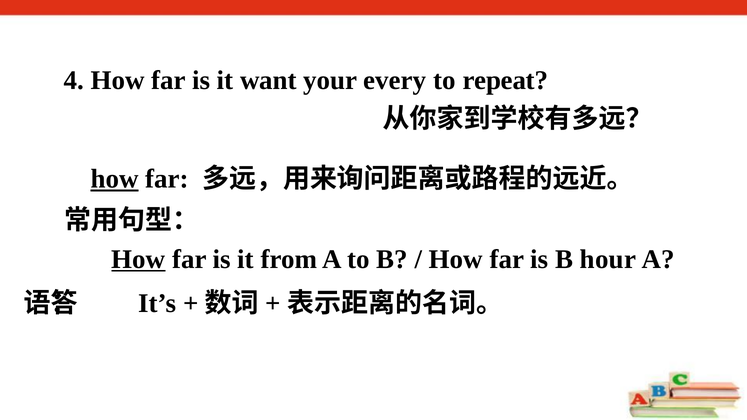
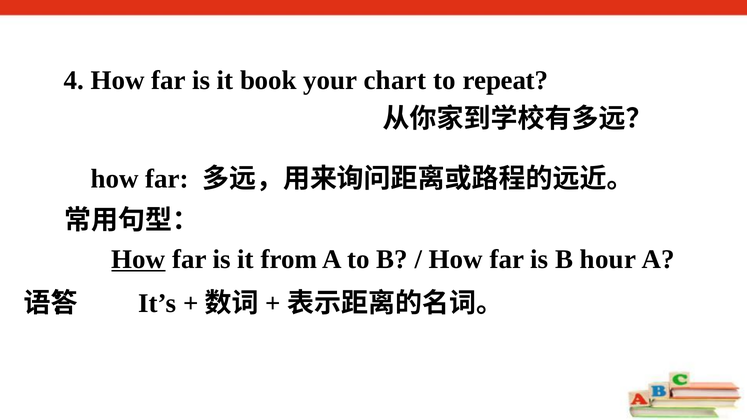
want: want -> book
every: every -> chart
how at (115, 179) underline: present -> none
